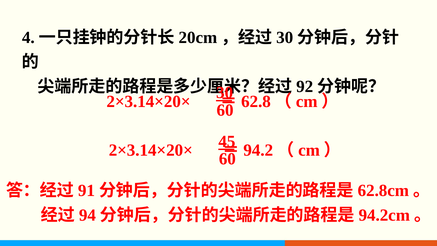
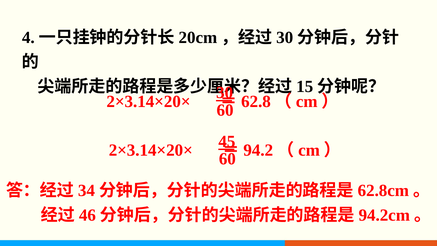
92: 92 -> 15
91: 91 -> 34
94: 94 -> 46
